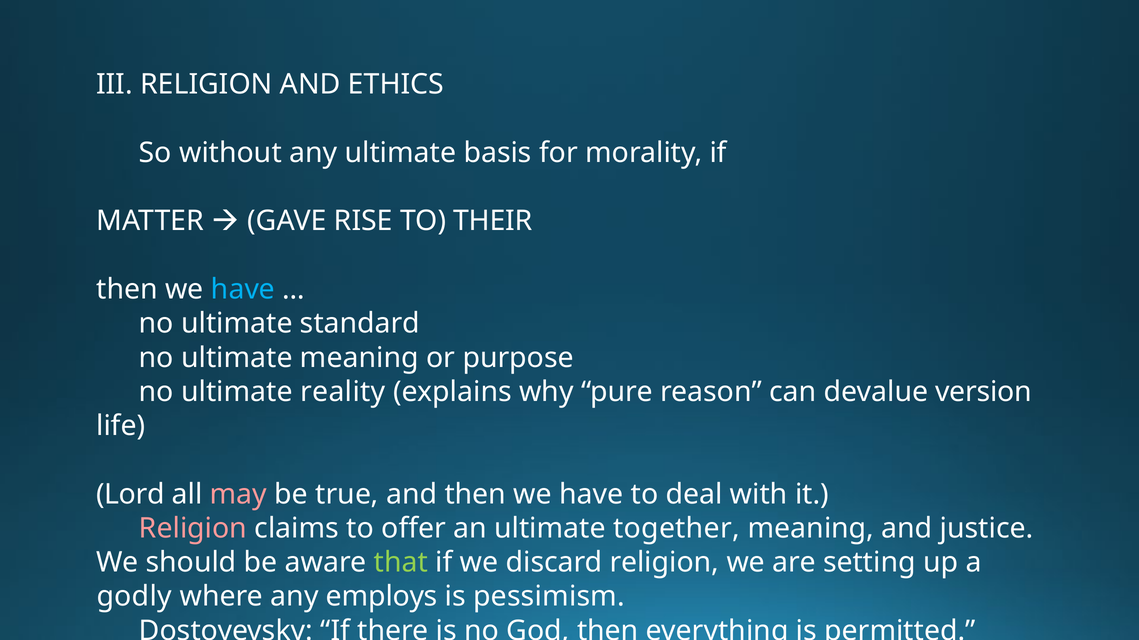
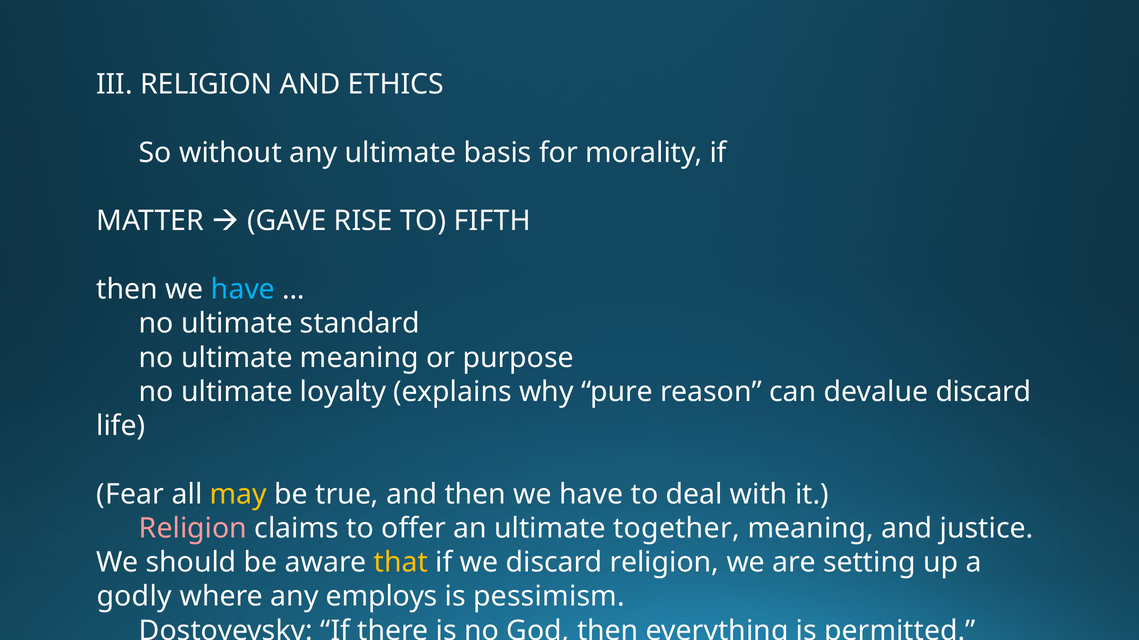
THEIR: THEIR -> FIFTH
reality: reality -> loyalty
devalue version: version -> discard
Lord: Lord -> Fear
may colour: pink -> yellow
that colour: light green -> yellow
